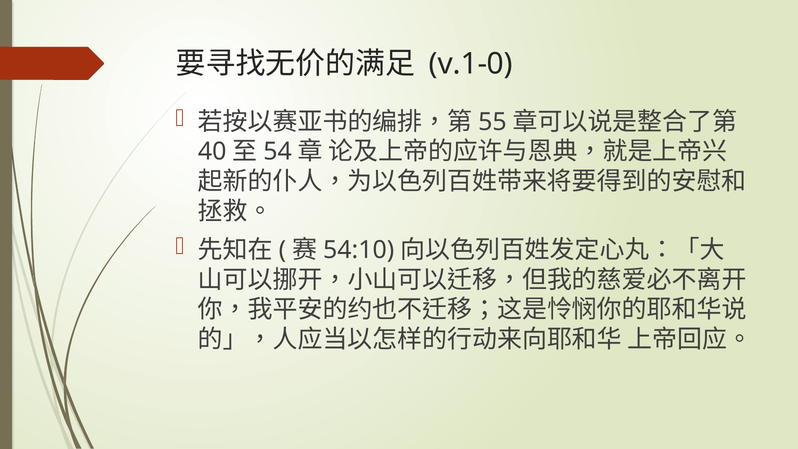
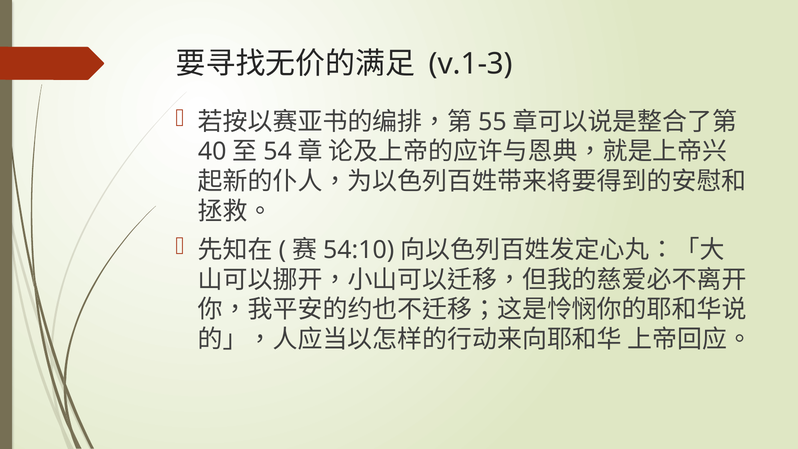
v.1-0: v.1-0 -> v.1-3
